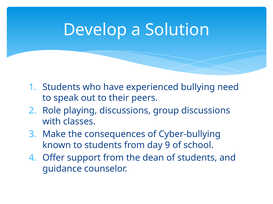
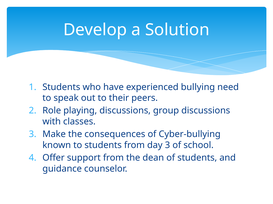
day 9: 9 -> 3
